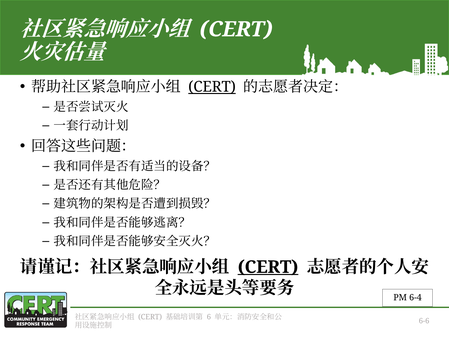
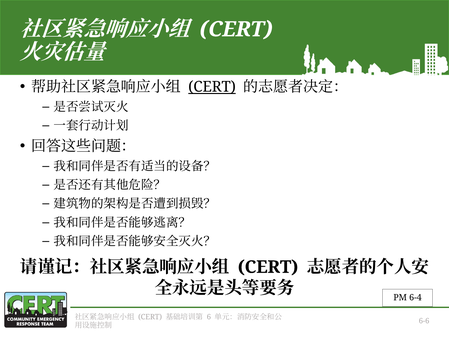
CERT at (268, 267) underline: present -> none
